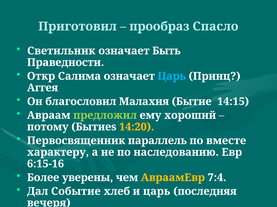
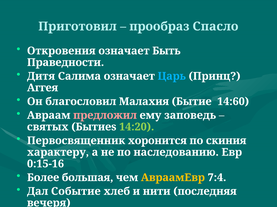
Светильник: Светильник -> Откровения
Откр: Откр -> Дитя
14:15: 14:15 -> 14:60
предложил colour: light green -> pink
хороший: хороший -> заповедь
потому: потому -> святых
14:20 colour: yellow -> light green
параллель: параллель -> хоронится
вместе: вместе -> скиния
6:15-16: 6:15-16 -> 0:15-16
уверены: уверены -> большая
и царь: царь -> нити
